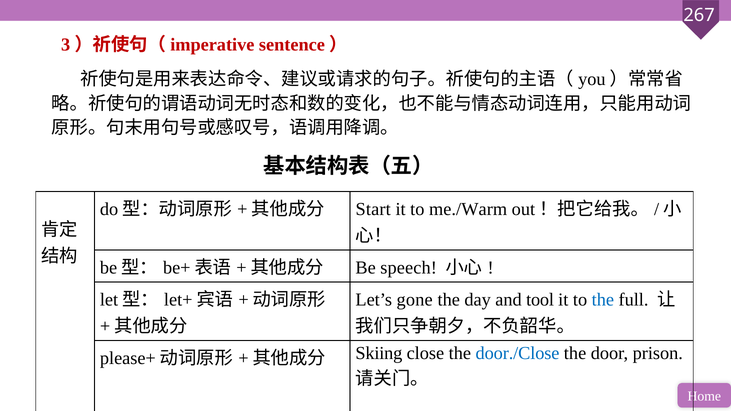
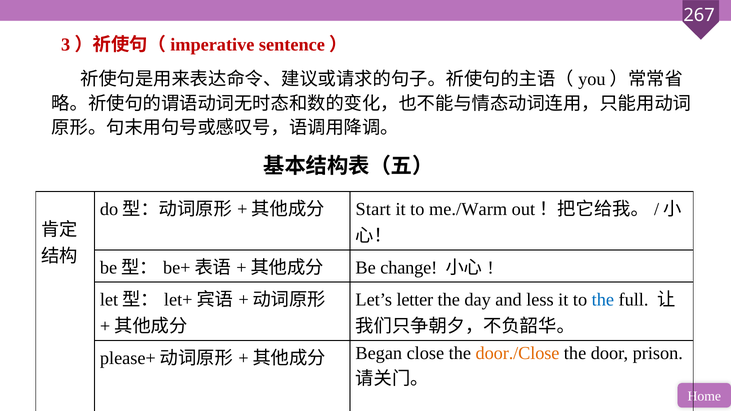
speech: speech -> change
gone: gone -> letter
tool: tool -> less
Skiing: Skiing -> Began
door./Close colour: blue -> orange
